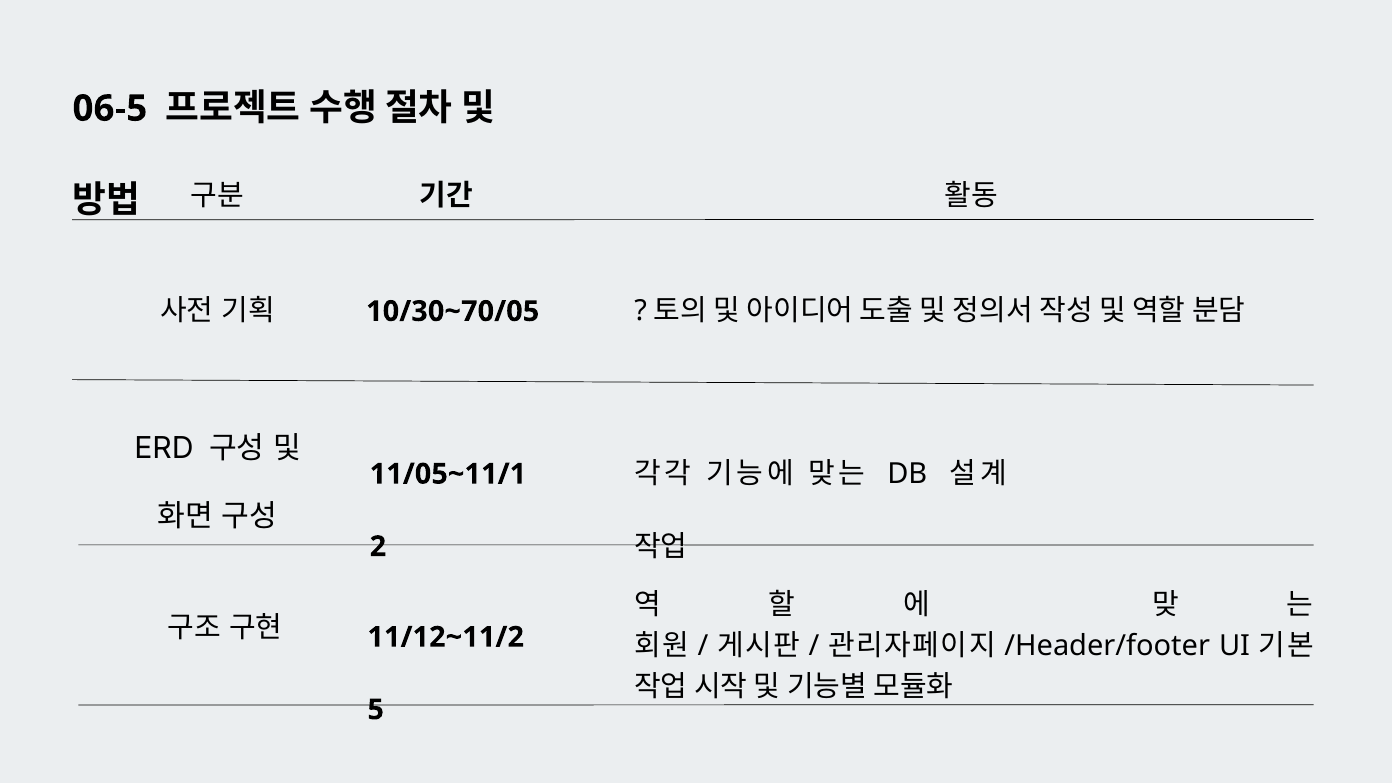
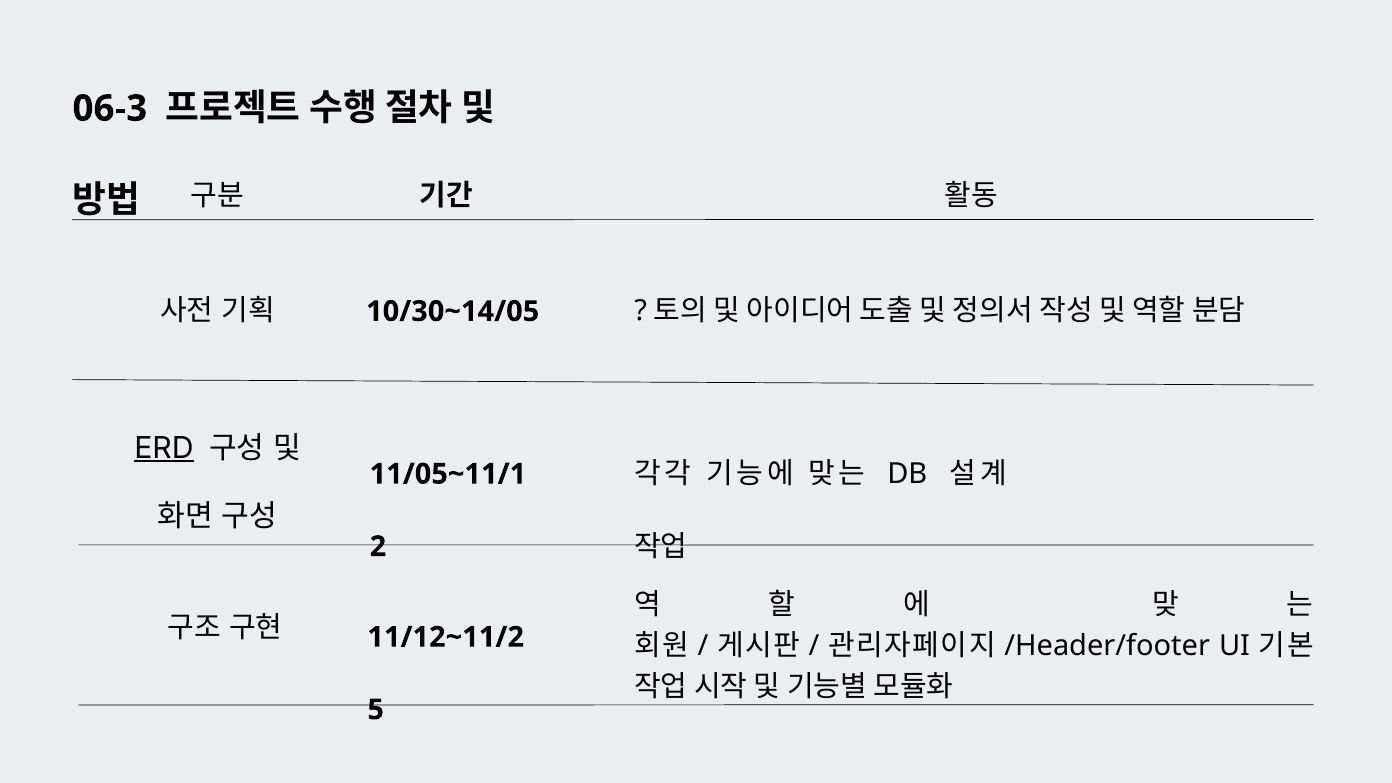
06-5: 06-5 -> 06-3
10/30~70/05: 10/30~70/05 -> 10/30~14/05
ERD underline: none -> present
